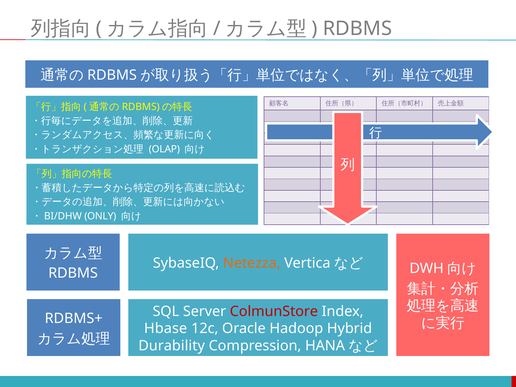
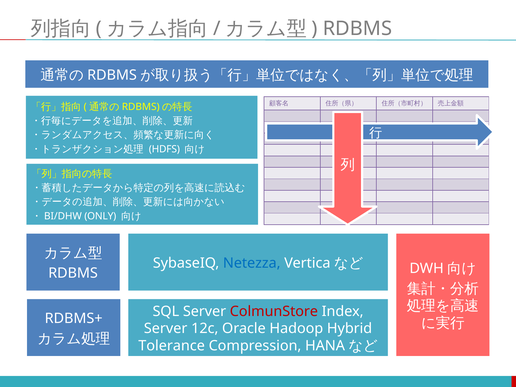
OLAP: OLAP -> HDFS
Netezza colour: orange -> blue
Hbase at (166, 329): Hbase -> Server
Durability: Durability -> Tolerance
